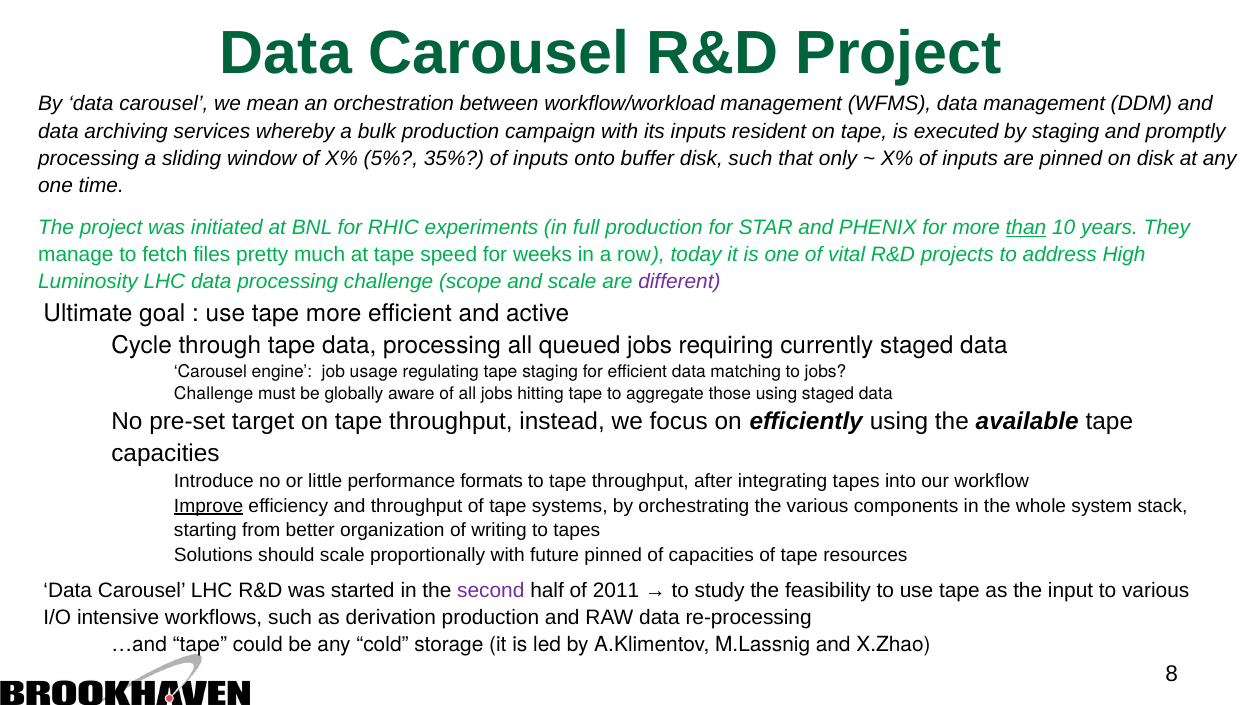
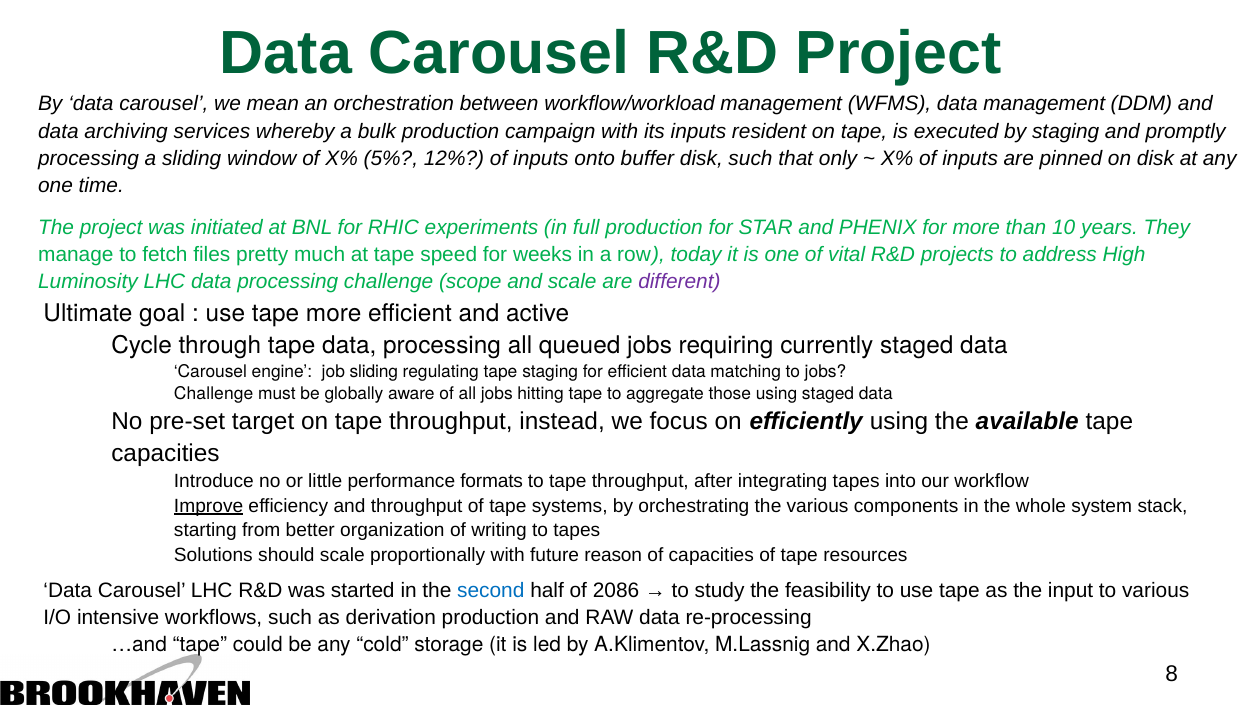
35%: 35% -> 12%
than underline: present -> none
job usage: usage -> sliding
future pinned: pinned -> reason
second colour: purple -> blue
2011: 2011 -> 2086
